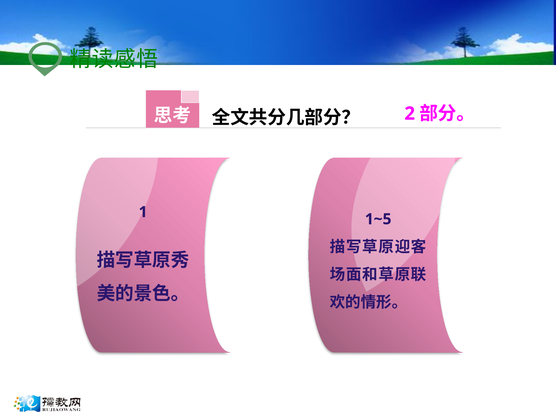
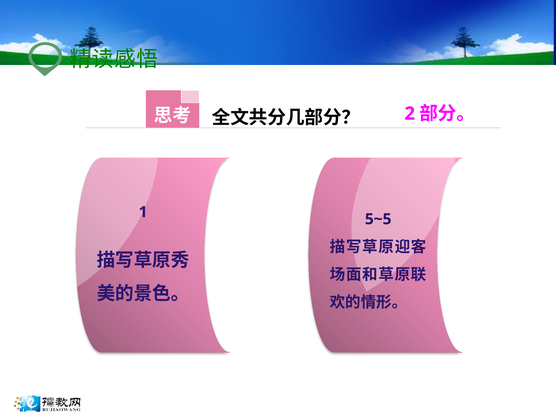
1~5: 1~5 -> 5~5
